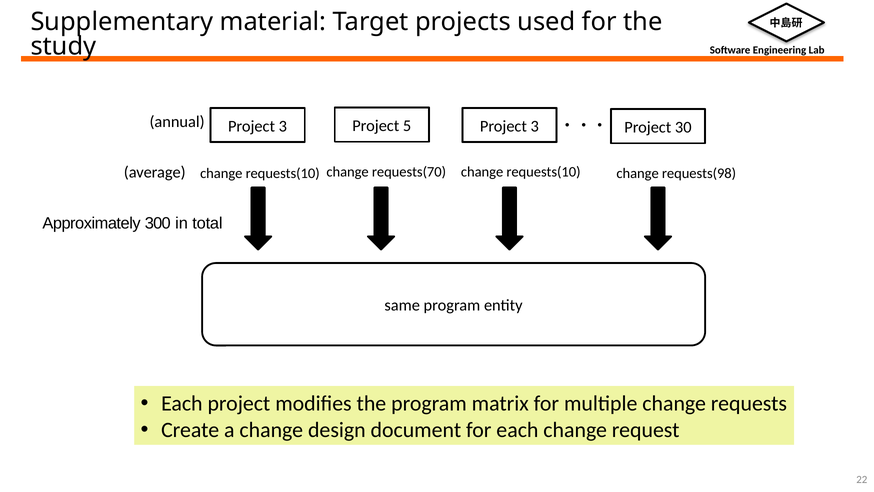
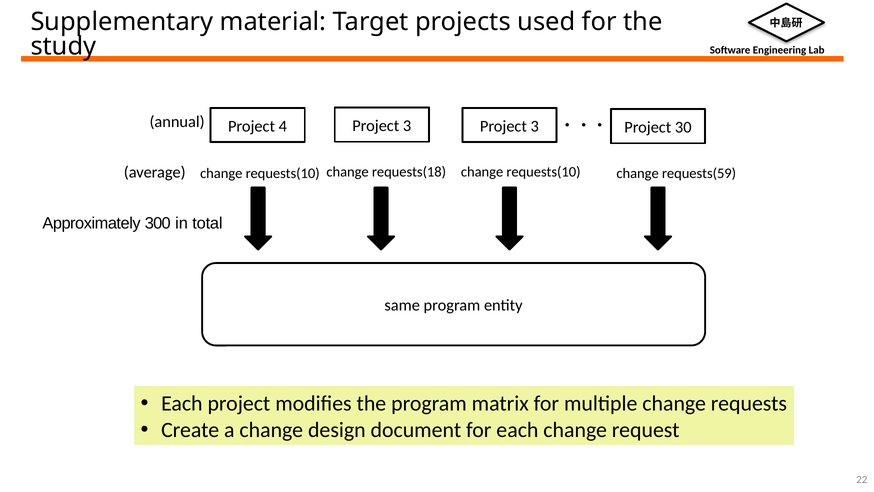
5 at (407, 126): 5 -> 3
3 at (283, 126): 3 -> 4
requests(70: requests(70 -> requests(18
requests(98: requests(98 -> requests(59
